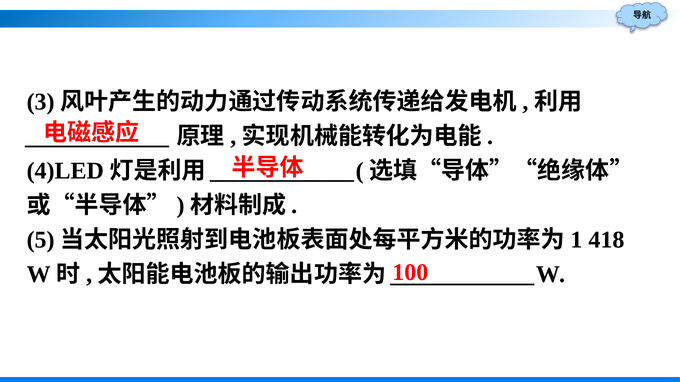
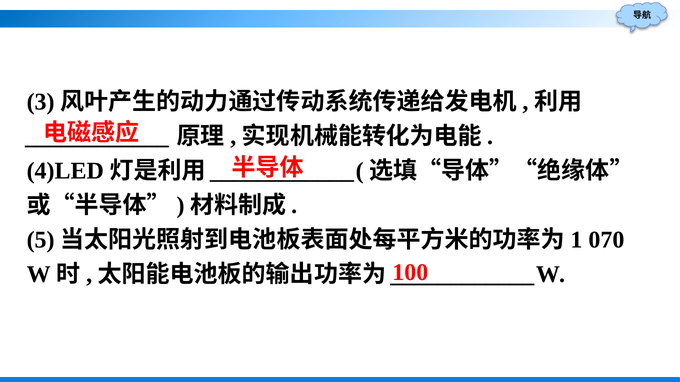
418: 418 -> 070
